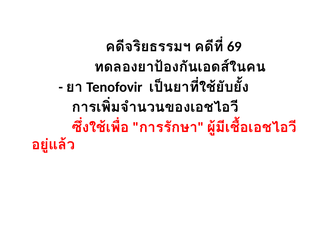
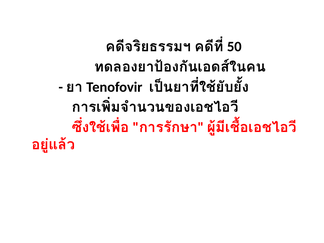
69: 69 -> 50
